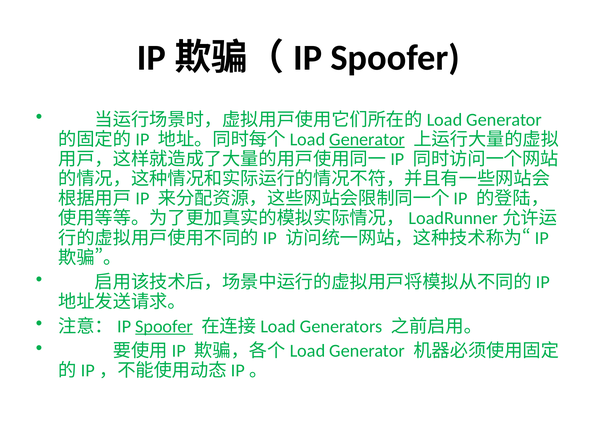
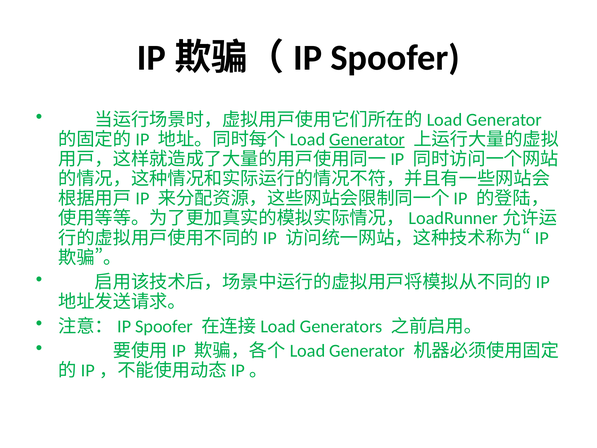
Spoofer at (164, 326) underline: present -> none
